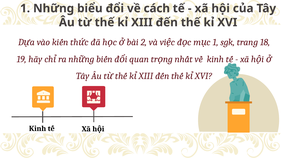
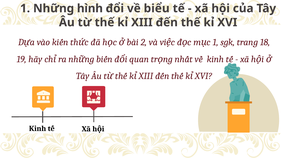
biểu: biểu -> hình
cách: cách -> biểu
